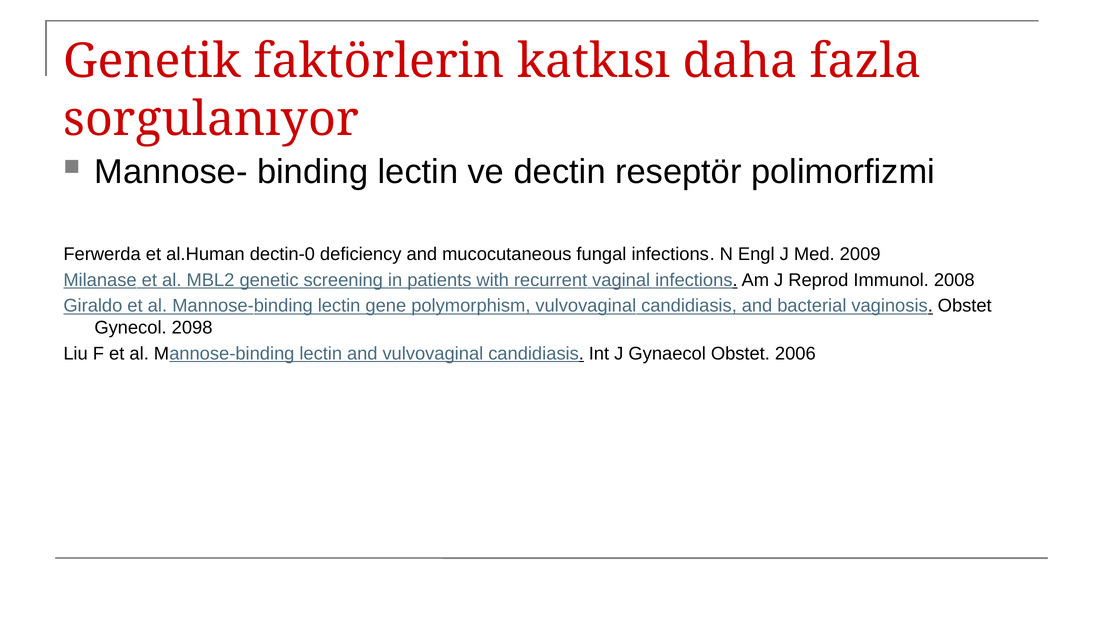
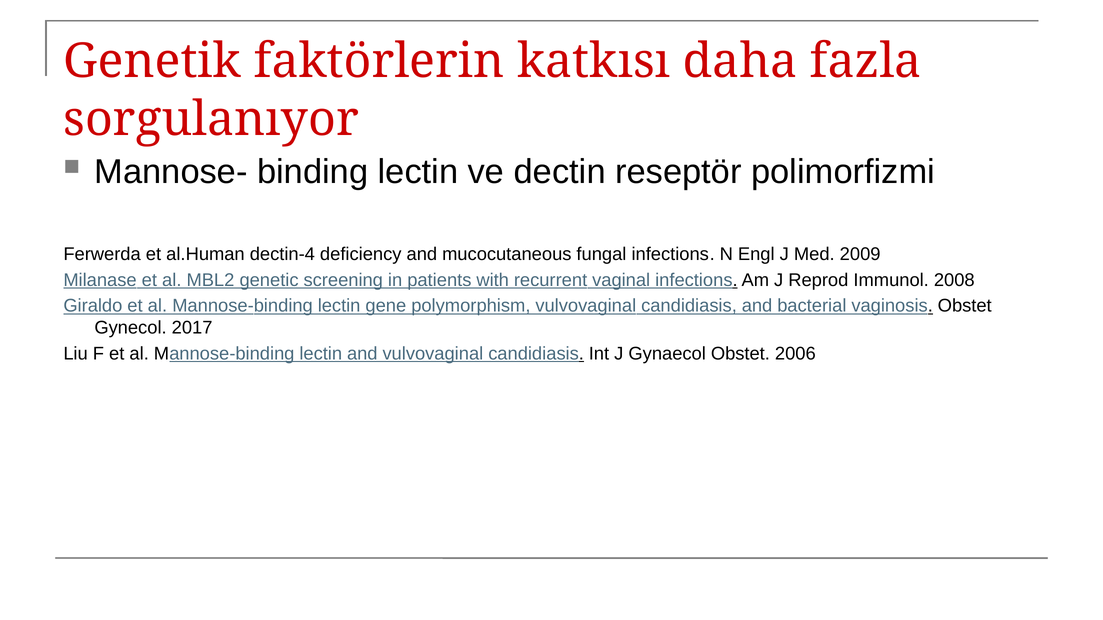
dectin-0: dectin-0 -> dectin-4
2098: 2098 -> 2017
